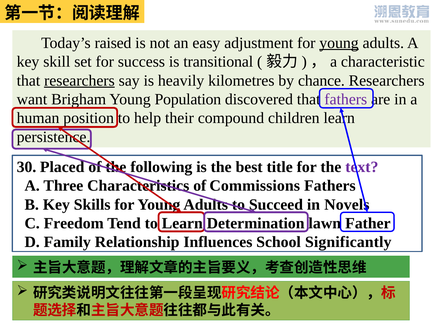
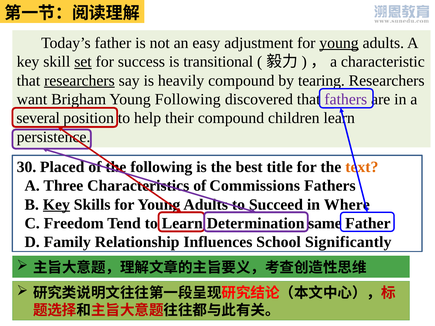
Today’s raised: raised -> father
set underline: none -> present
heavily kilometres: kilometres -> compound
chance: chance -> tearing
Young Population: Population -> Following
human: human -> several
text colour: purple -> orange
Key at (56, 205) underline: none -> present
Novels: Novels -> Where
lawn: lawn -> same
